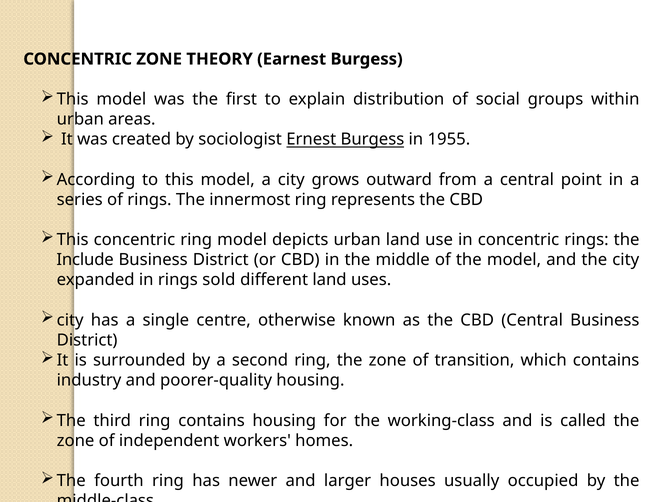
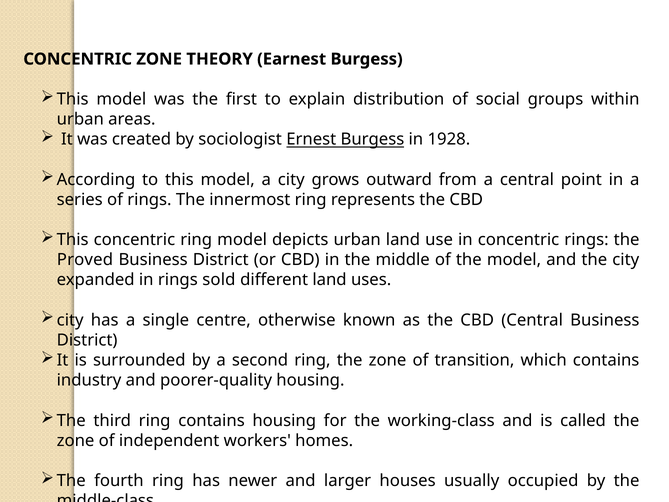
1955: 1955 -> 1928
Include: Include -> Proved
